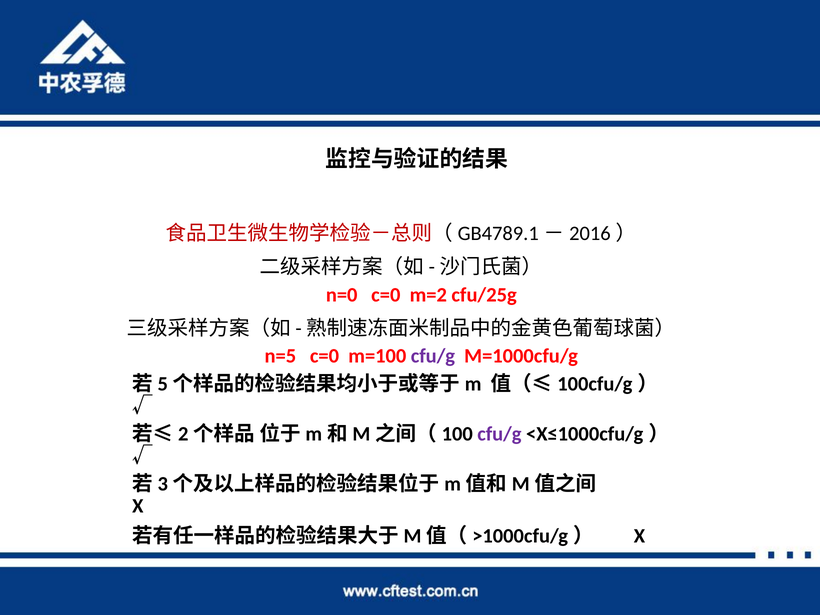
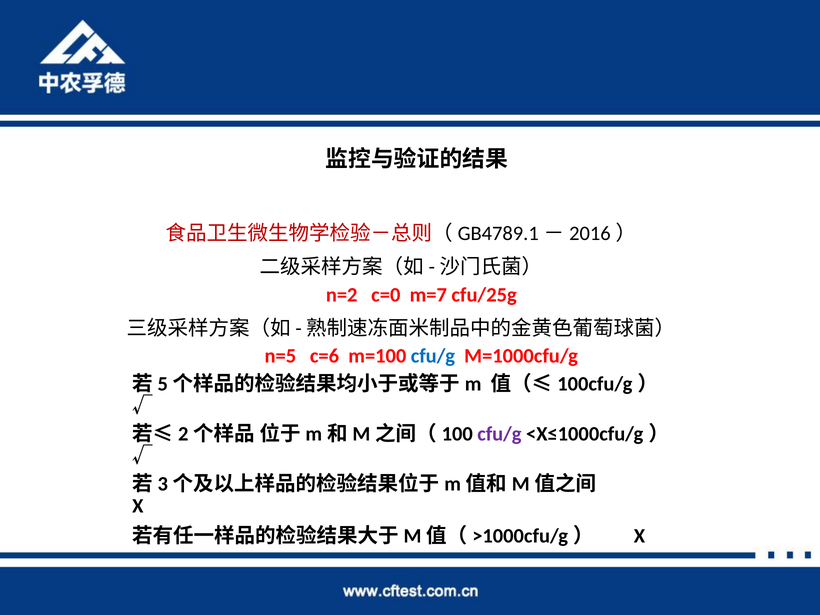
n=0: n=0 -> n=2
m=2: m=2 -> m=7
n=5 c=0: c=0 -> c=6
cfu/g at (433, 356) colour: purple -> blue
